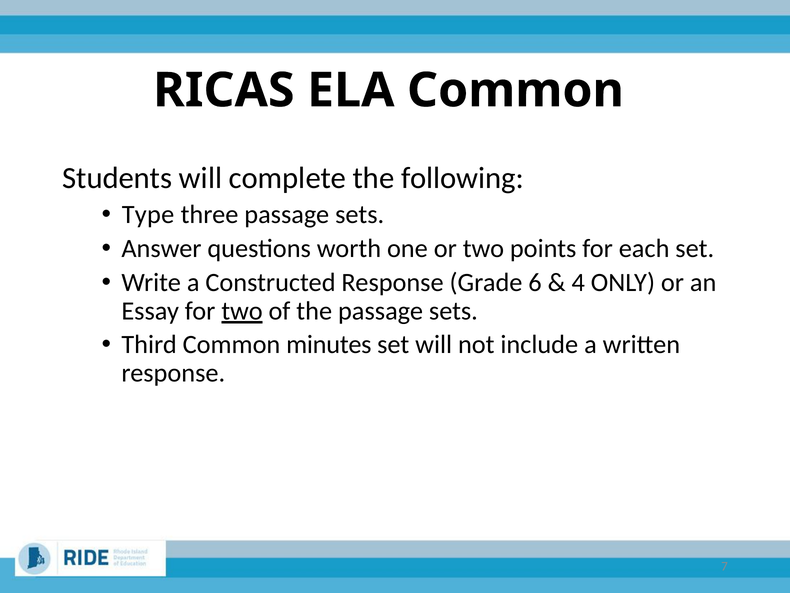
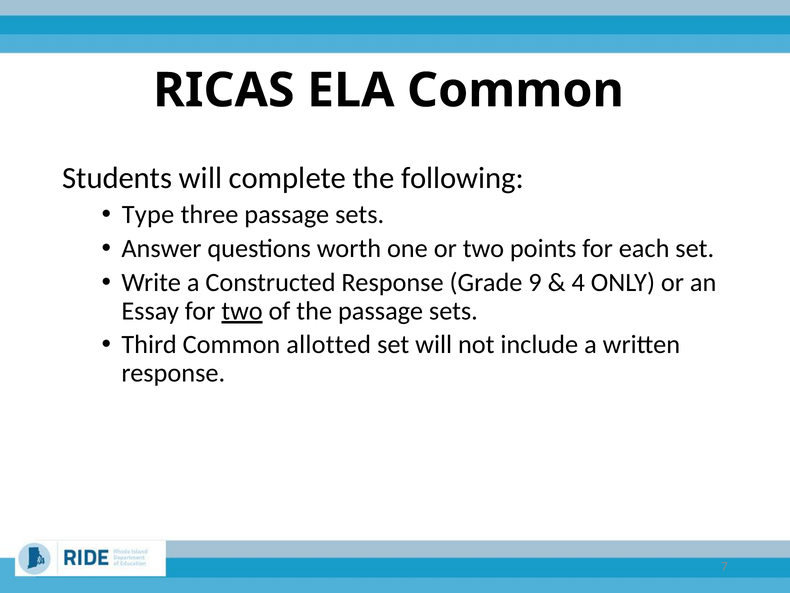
6: 6 -> 9
minutes: minutes -> allotted
